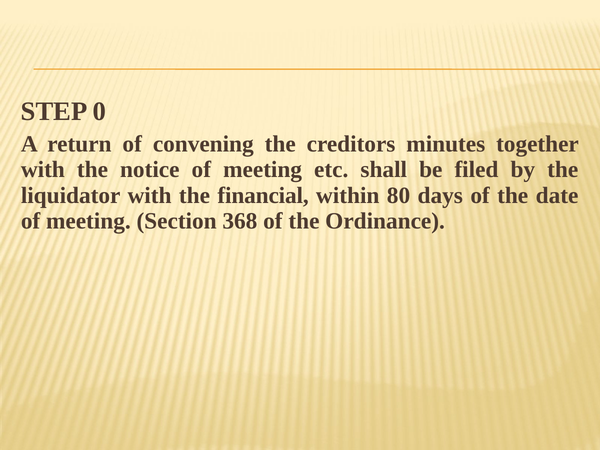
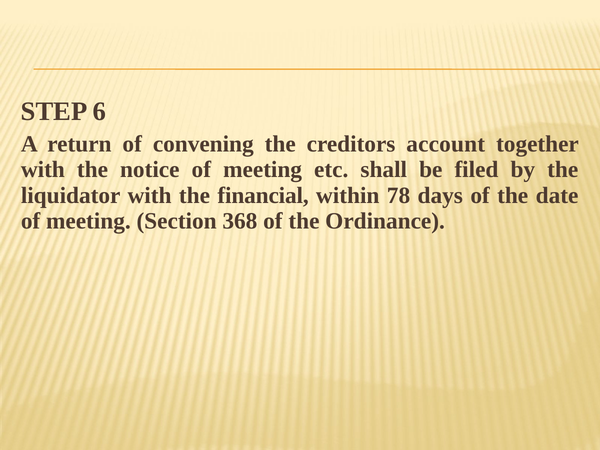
0: 0 -> 6
minutes: minutes -> account
80: 80 -> 78
